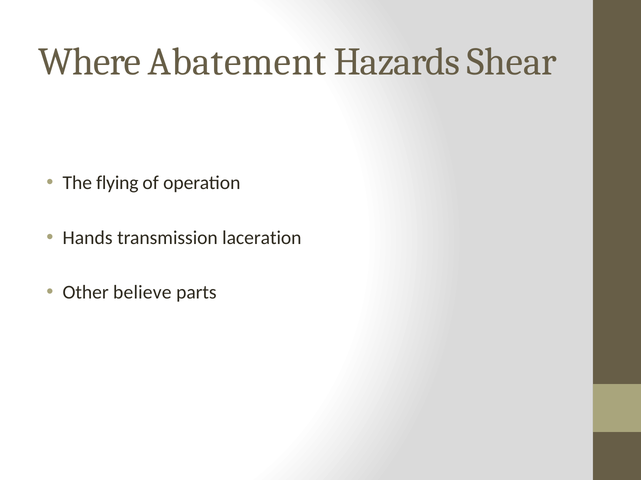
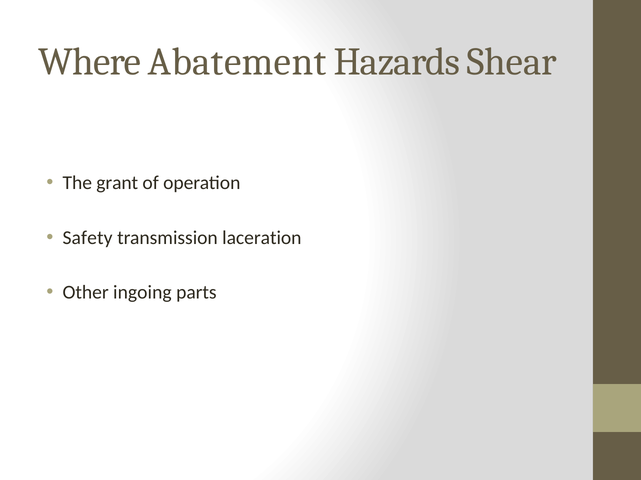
flying: flying -> grant
Hands: Hands -> Safety
believe: believe -> ingoing
